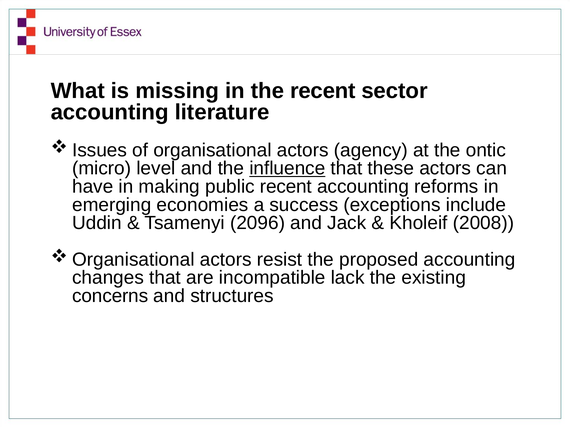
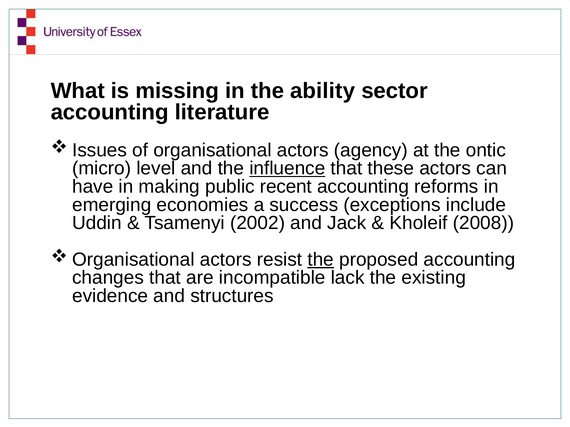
the recent: recent -> ability
2096: 2096 -> 2002
the at (321, 260) underline: none -> present
concerns: concerns -> evidence
